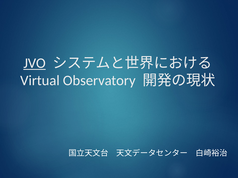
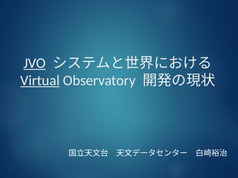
Virtual underline: none -> present
